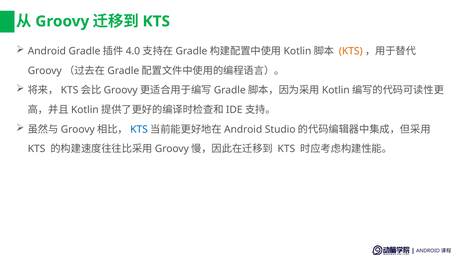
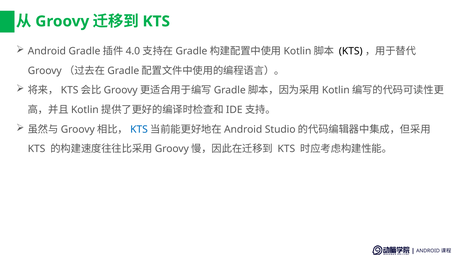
KTS at (351, 51) colour: orange -> black
